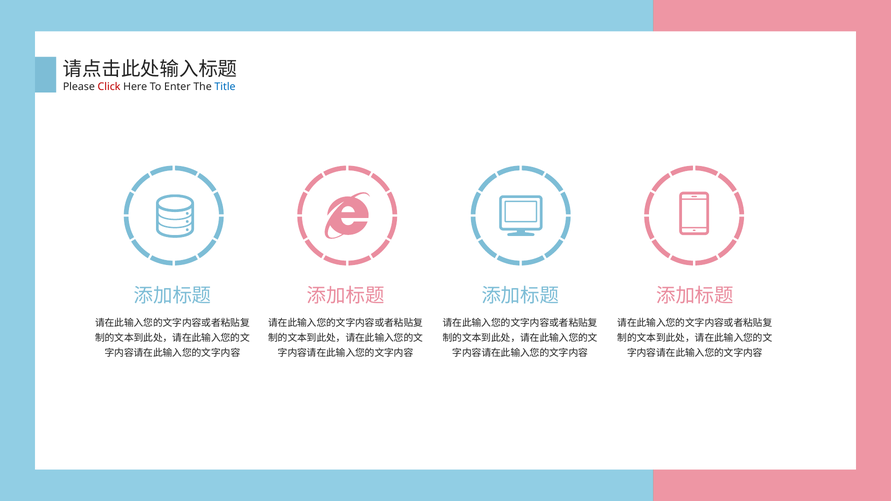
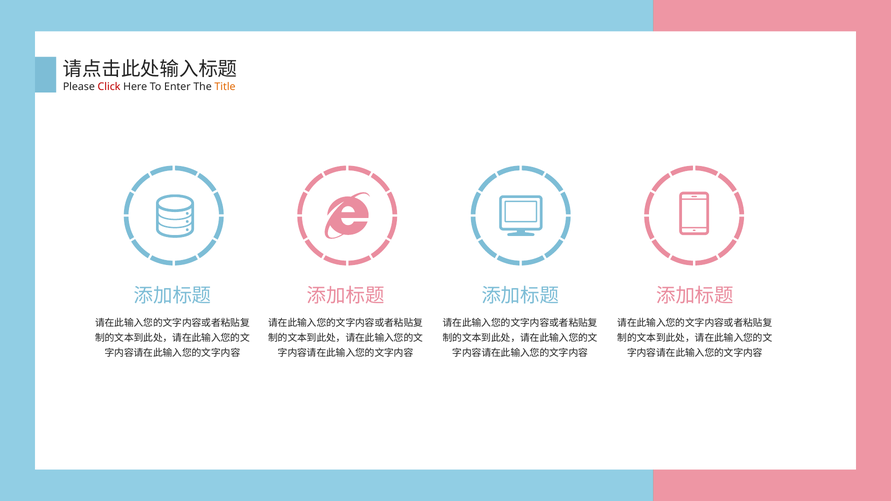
Title colour: blue -> orange
